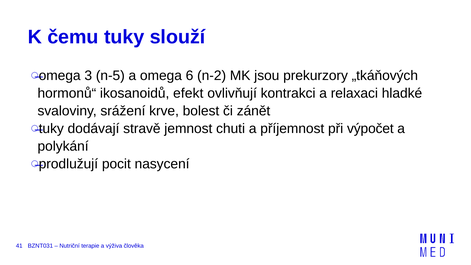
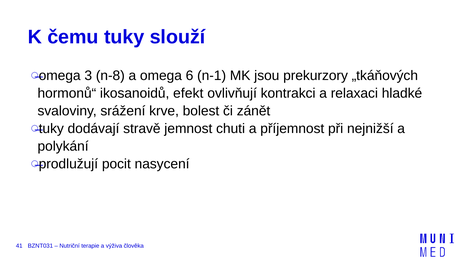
n-5: n-5 -> n-8
n-2: n-2 -> n-1
výpočet: výpočet -> nejnižší
